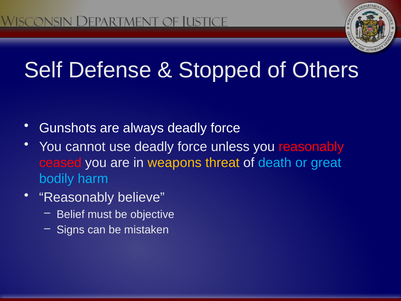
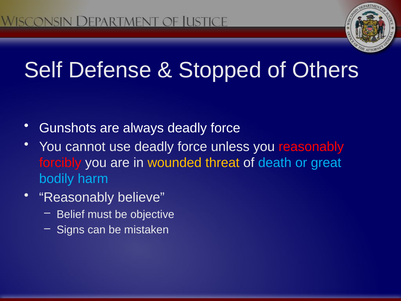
ceased: ceased -> forcibly
weapons: weapons -> wounded
